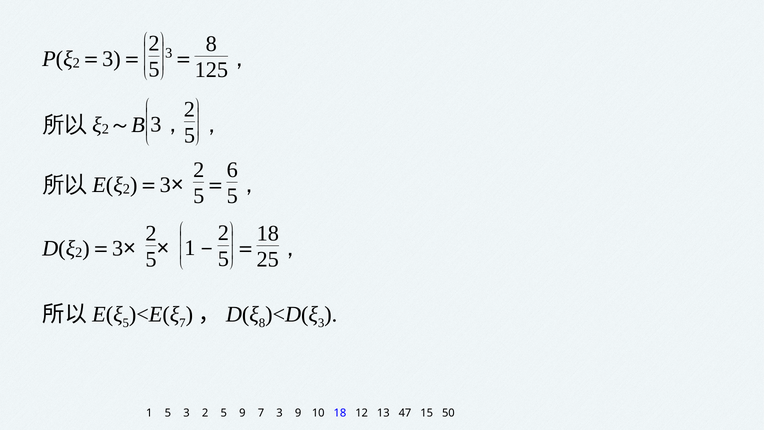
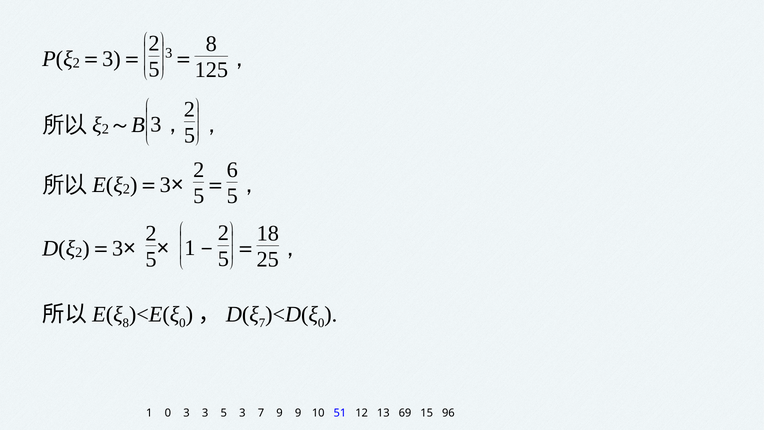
5 at (126, 323): 5 -> 8
7 at (182, 323): 7 -> 0
8 at (262, 323): 8 -> 7
3 at (321, 323): 3 -> 0
1 5: 5 -> 0
3 2: 2 -> 3
9 at (242, 413): 9 -> 3
7 3: 3 -> 9
10 18: 18 -> 51
47: 47 -> 69
50: 50 -> 96
